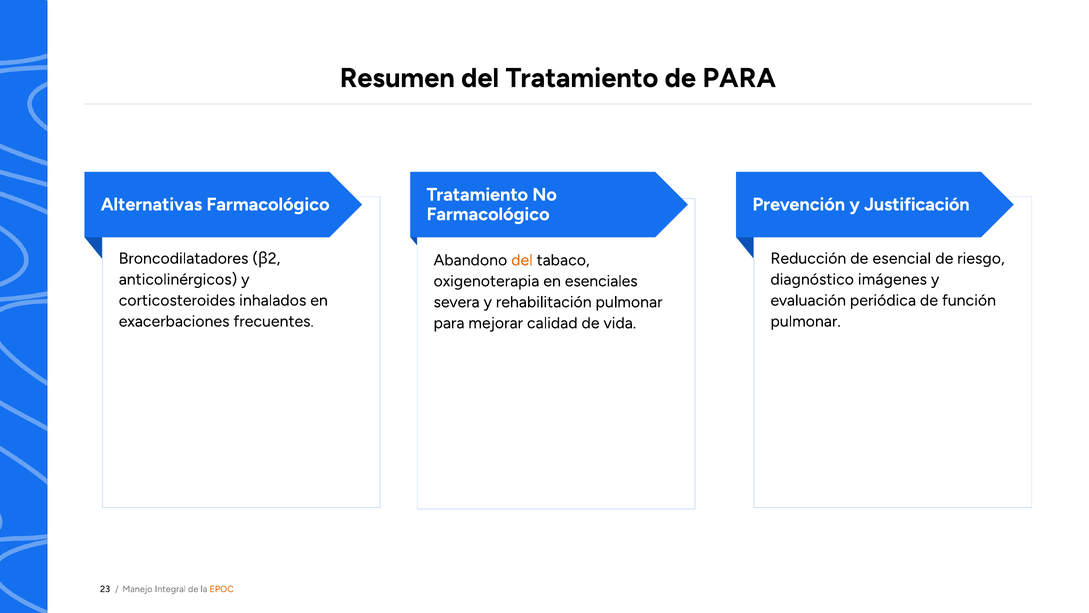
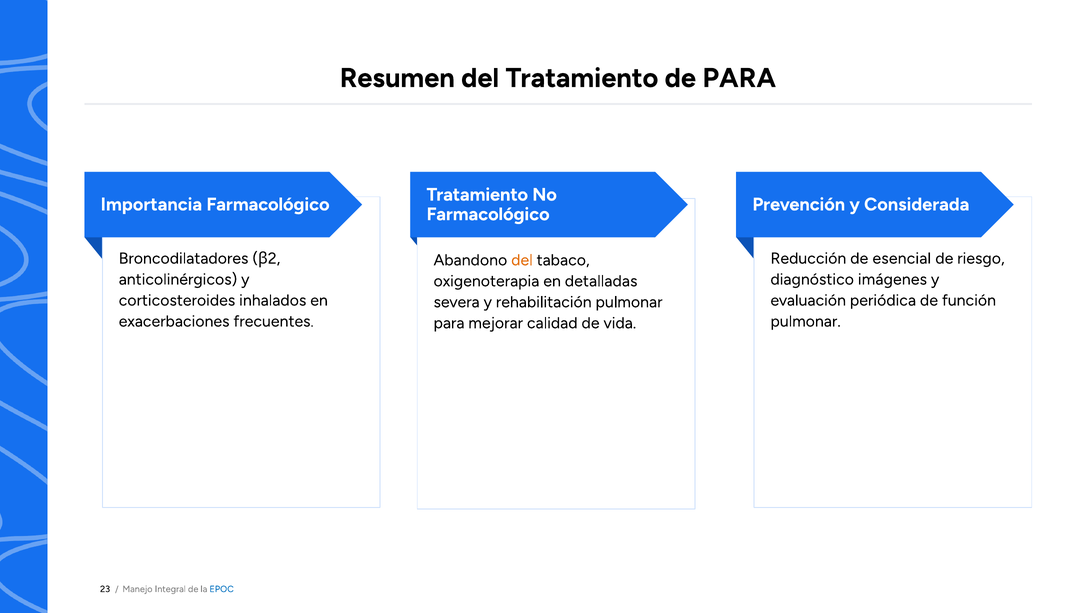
Alternativas: Alternativas -> Importancia
Justificación: Justificación -> Considerada
esenciales: esenciales -> detalladas
EPOC colour: orange -> blue
